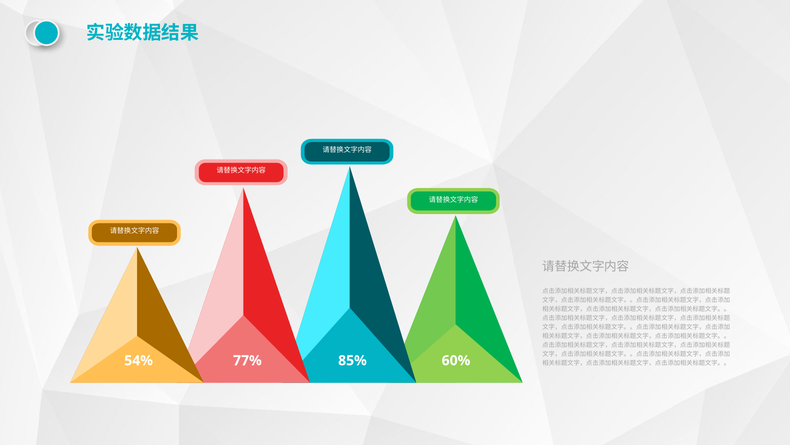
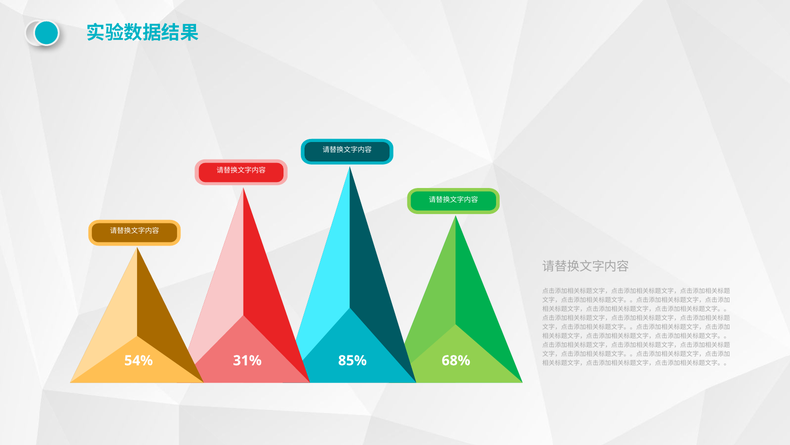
77%: 77% -> 31%
60%: 60% -> 68%
